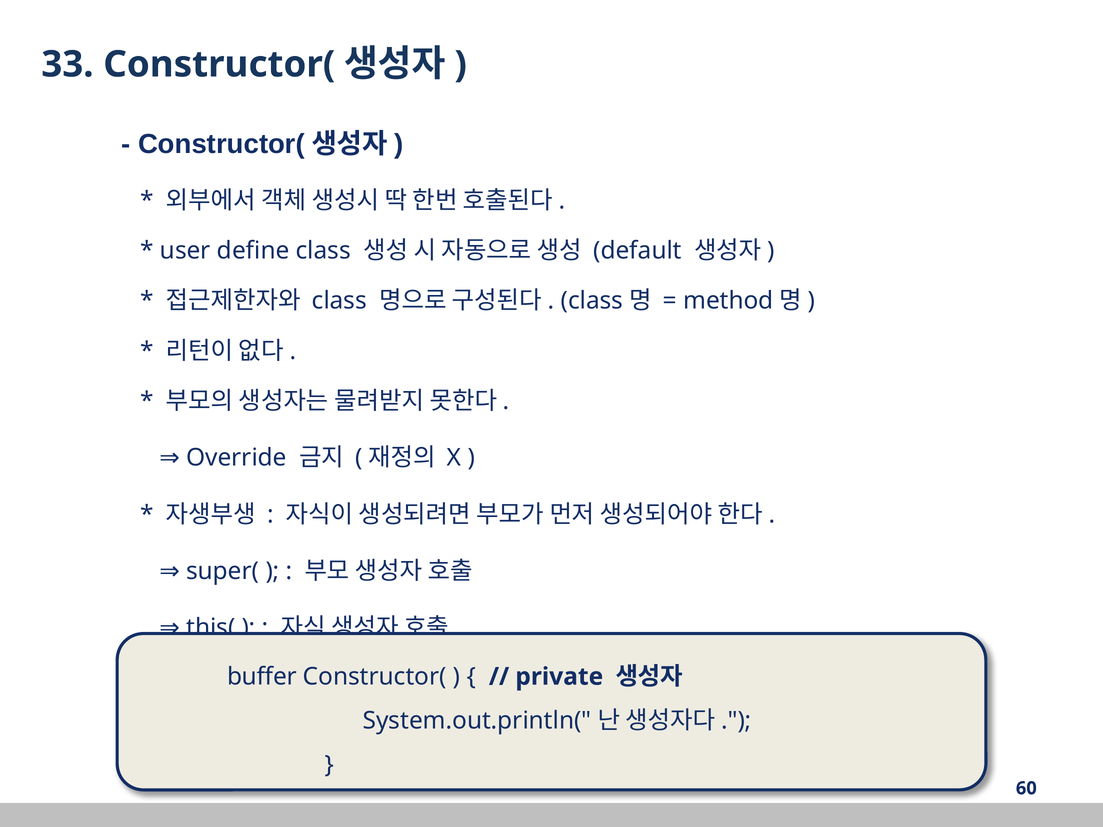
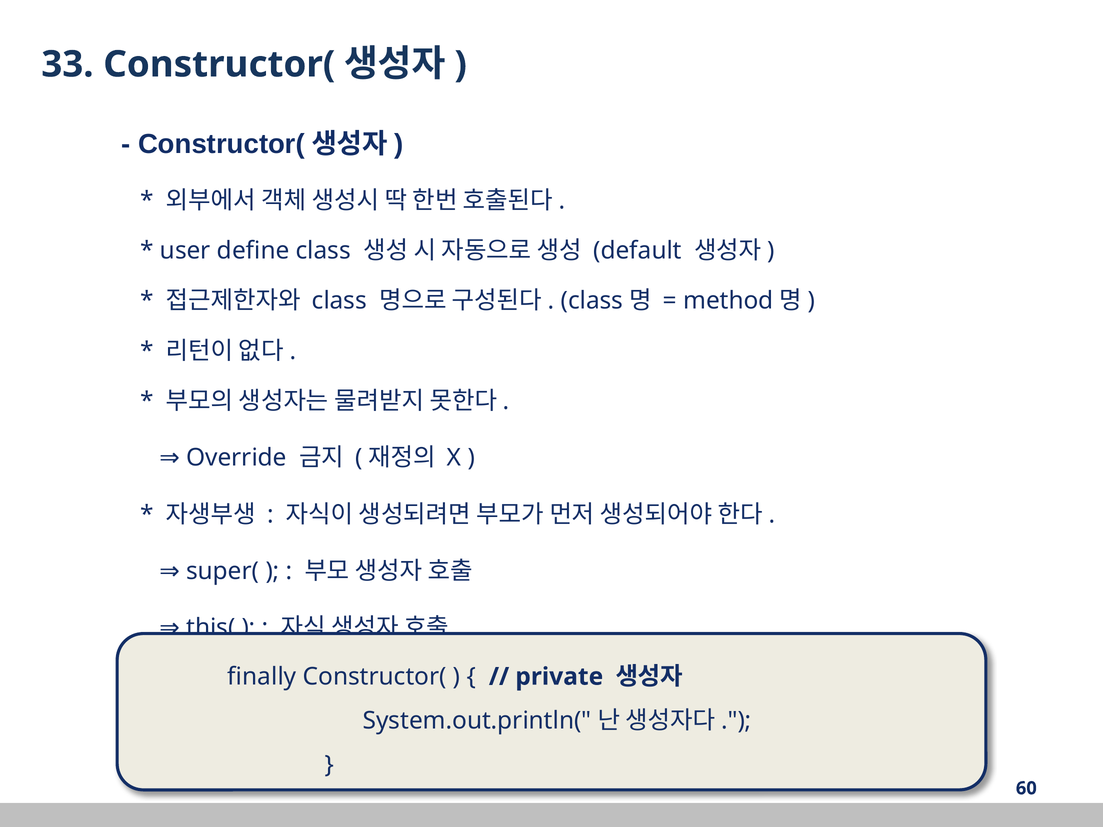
buffer: buffer -> finally
